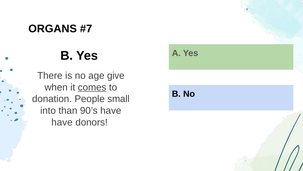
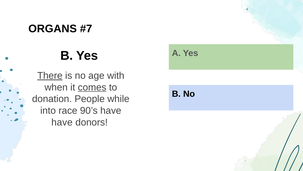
There underline: none -> present
give: give -> with
small: small -> while
than: than -> race
